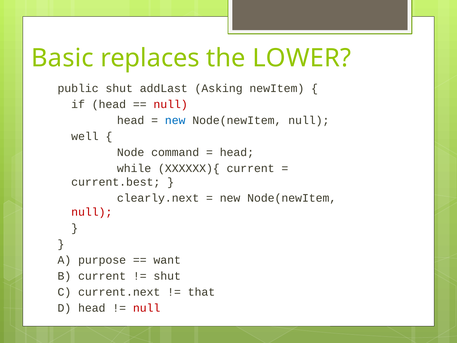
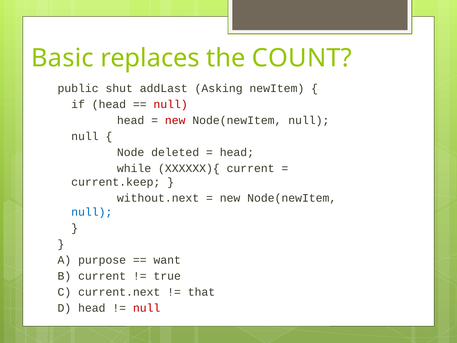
LOWER: LOWER -> COUNT
new at (175, 120) colour: blue -> red
well at (85, 136): well -> null
command: command -> deleted
current.best: current.best -> current.keep
clearly.next: clearly.next -> without.next
null at (92, 212) colour: red -> blue
shut at (167, 276): shut -> true
